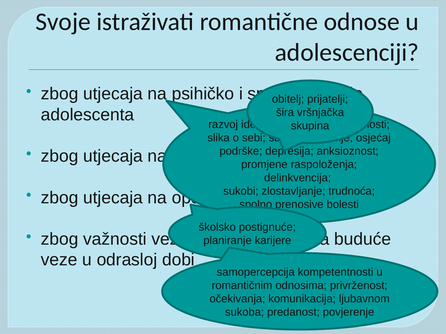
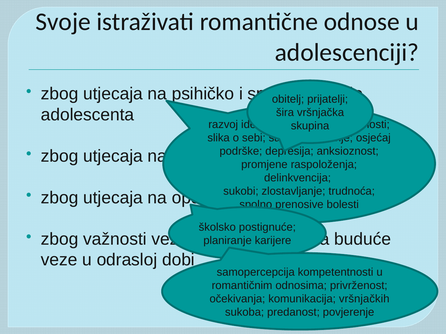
ljubavnom: ljubavnom -> vršnjačkih
